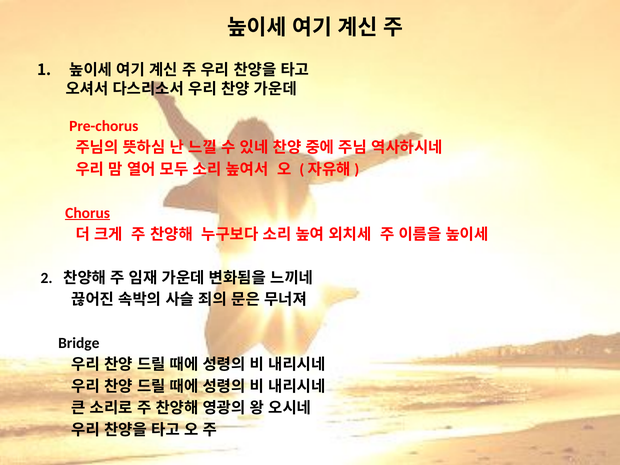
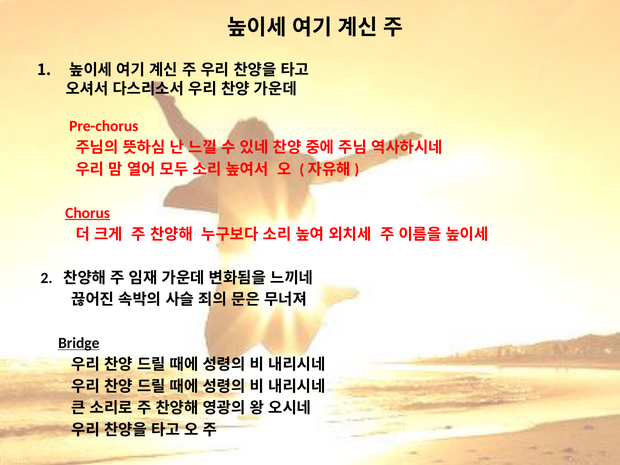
Bridge underline: none -> present
